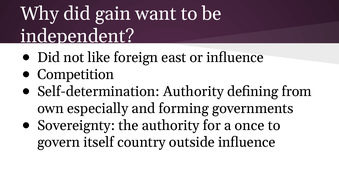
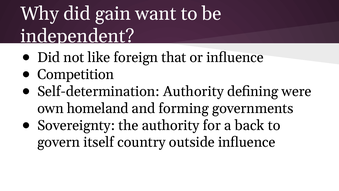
east: east -> that
from: from -> were
especially: especially -> homeland
once: once -> back
